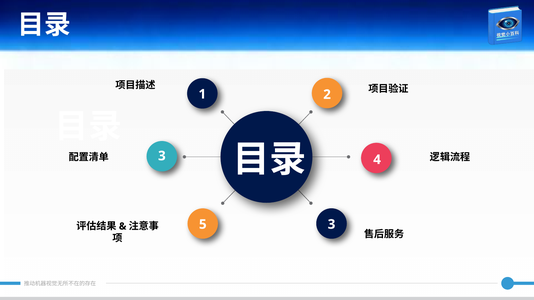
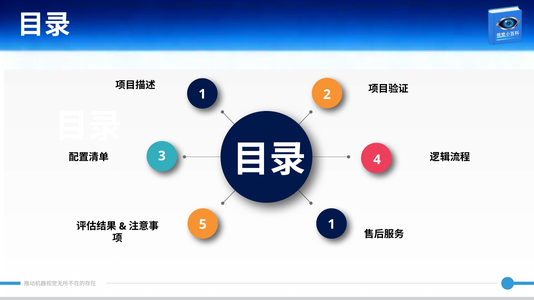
5 3: 3 -> 1
